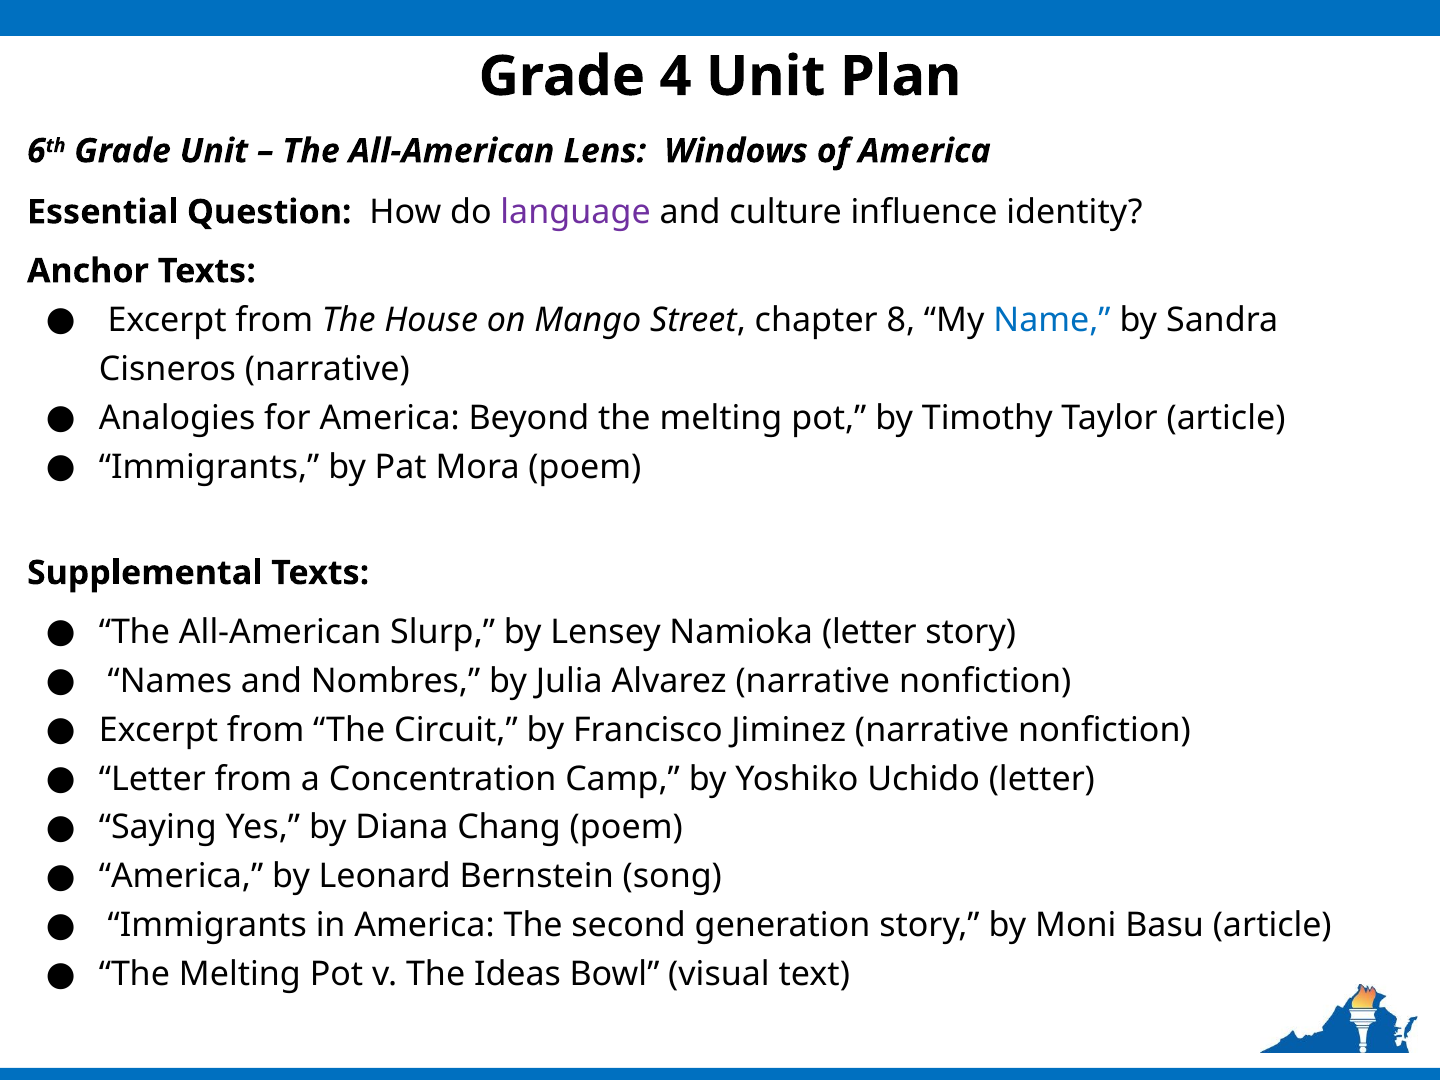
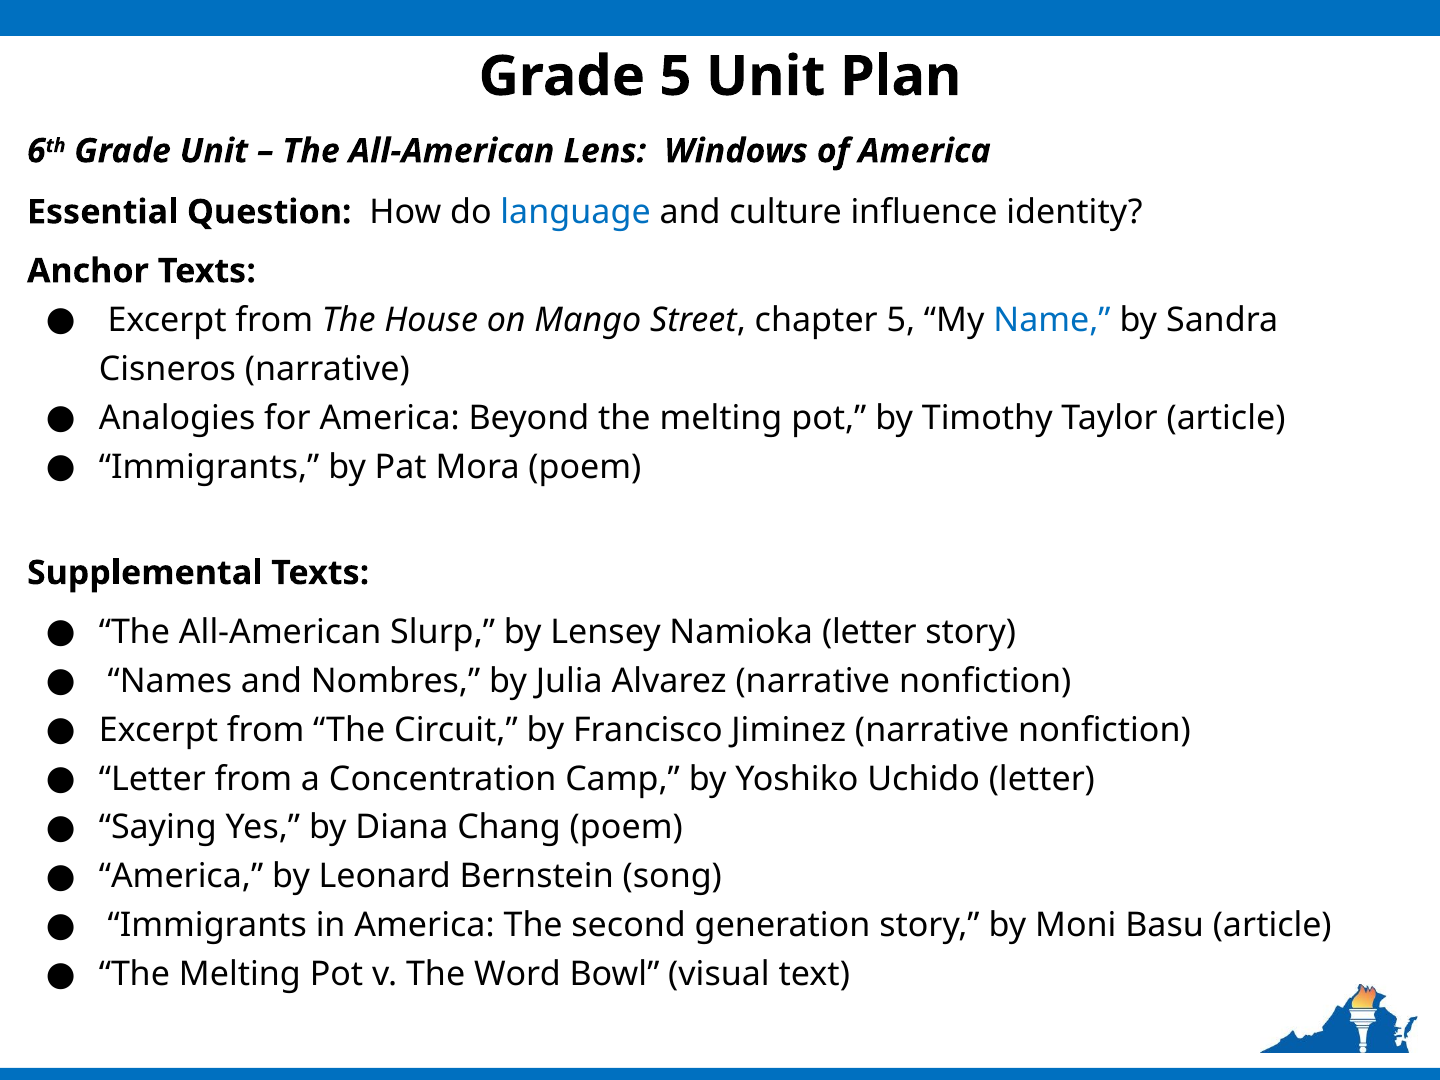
Grade 4: 4 -> 5
language colour: purple -> blue
chapter 8: 8 -> 5
Ideas: Ideas -> Word
